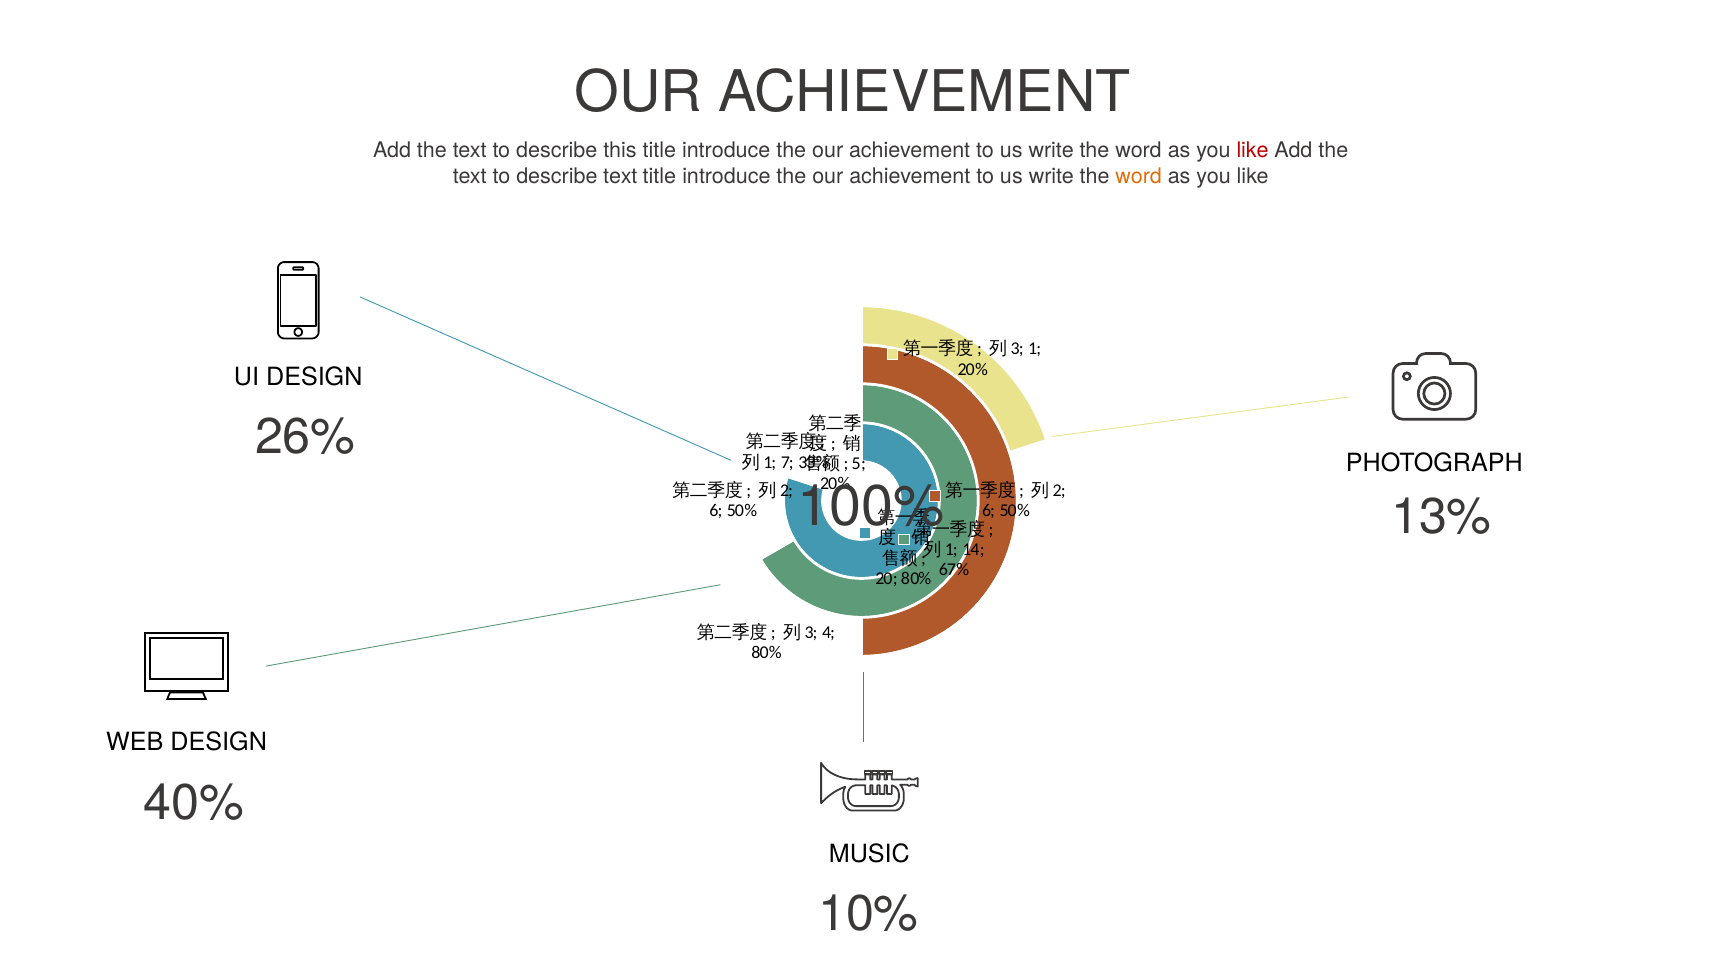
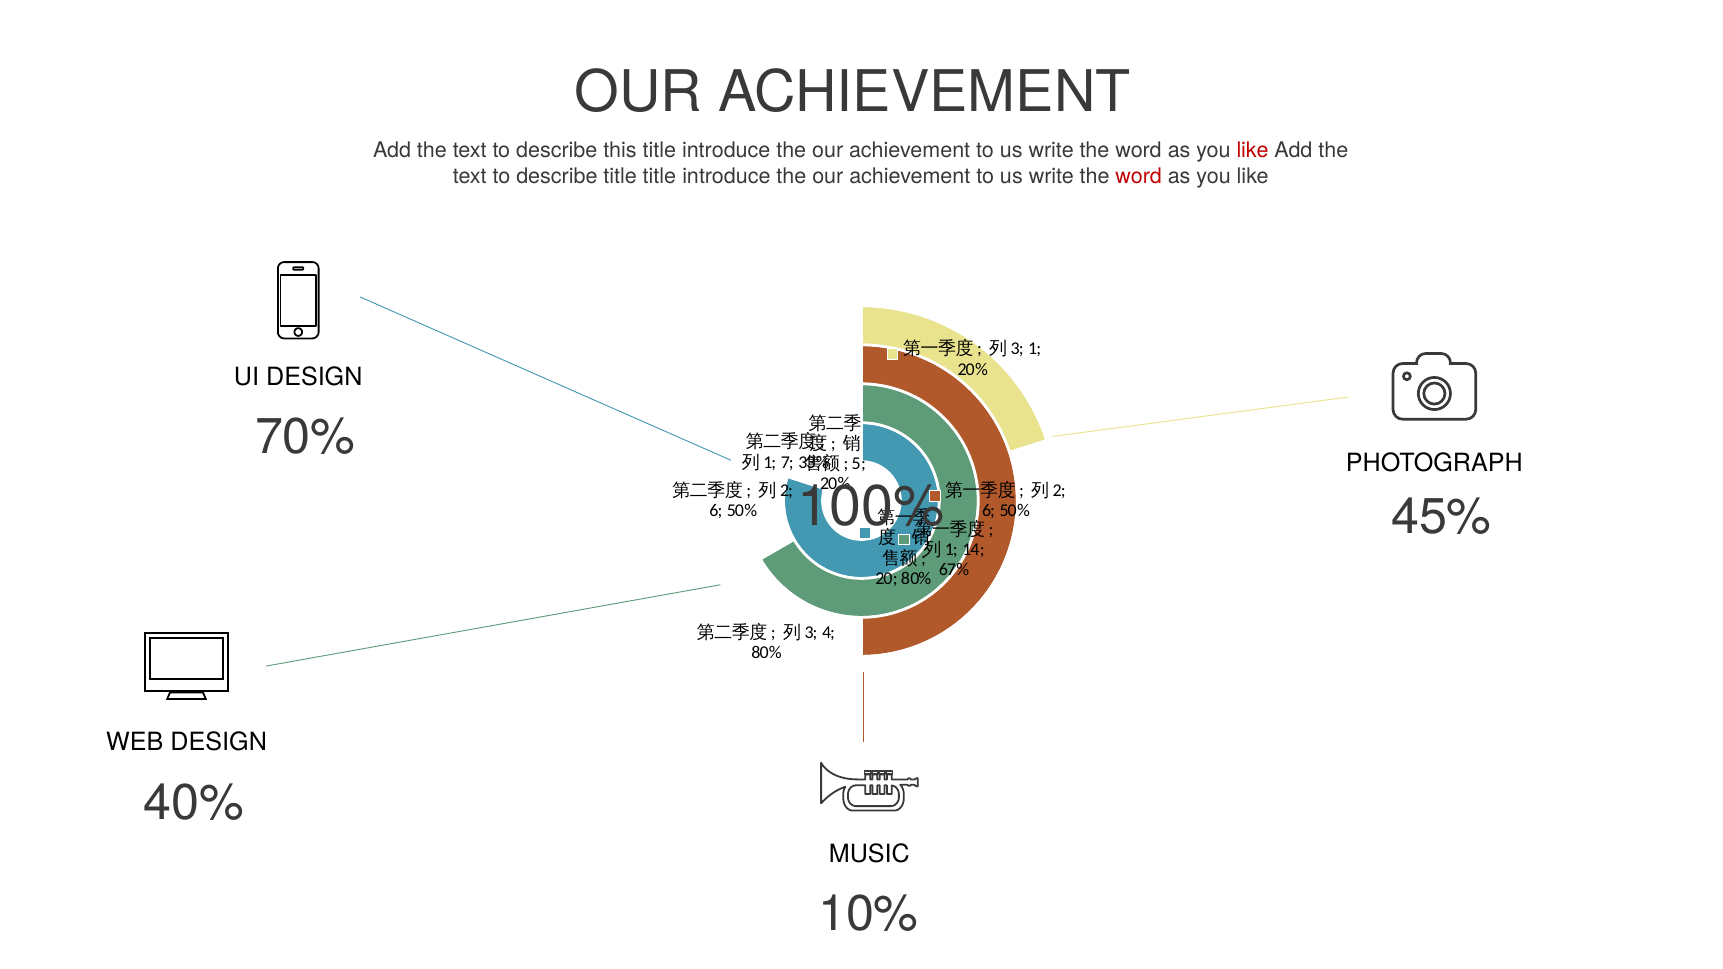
describe text: text -> title
word at (1139, 177) colour: orange -> red
26%: 26% -> 70%
13%: 13% -> 45%
